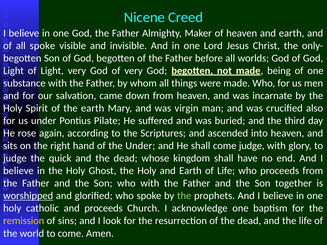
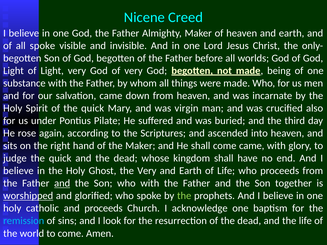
of the earth: earth -> quick
the Under: Under -> Maker
come judge: judge -> came
Ghost the Holy: Holy -> Very
and at (62, 183) underline: none -> present
remission colour: yellow -> light blue
